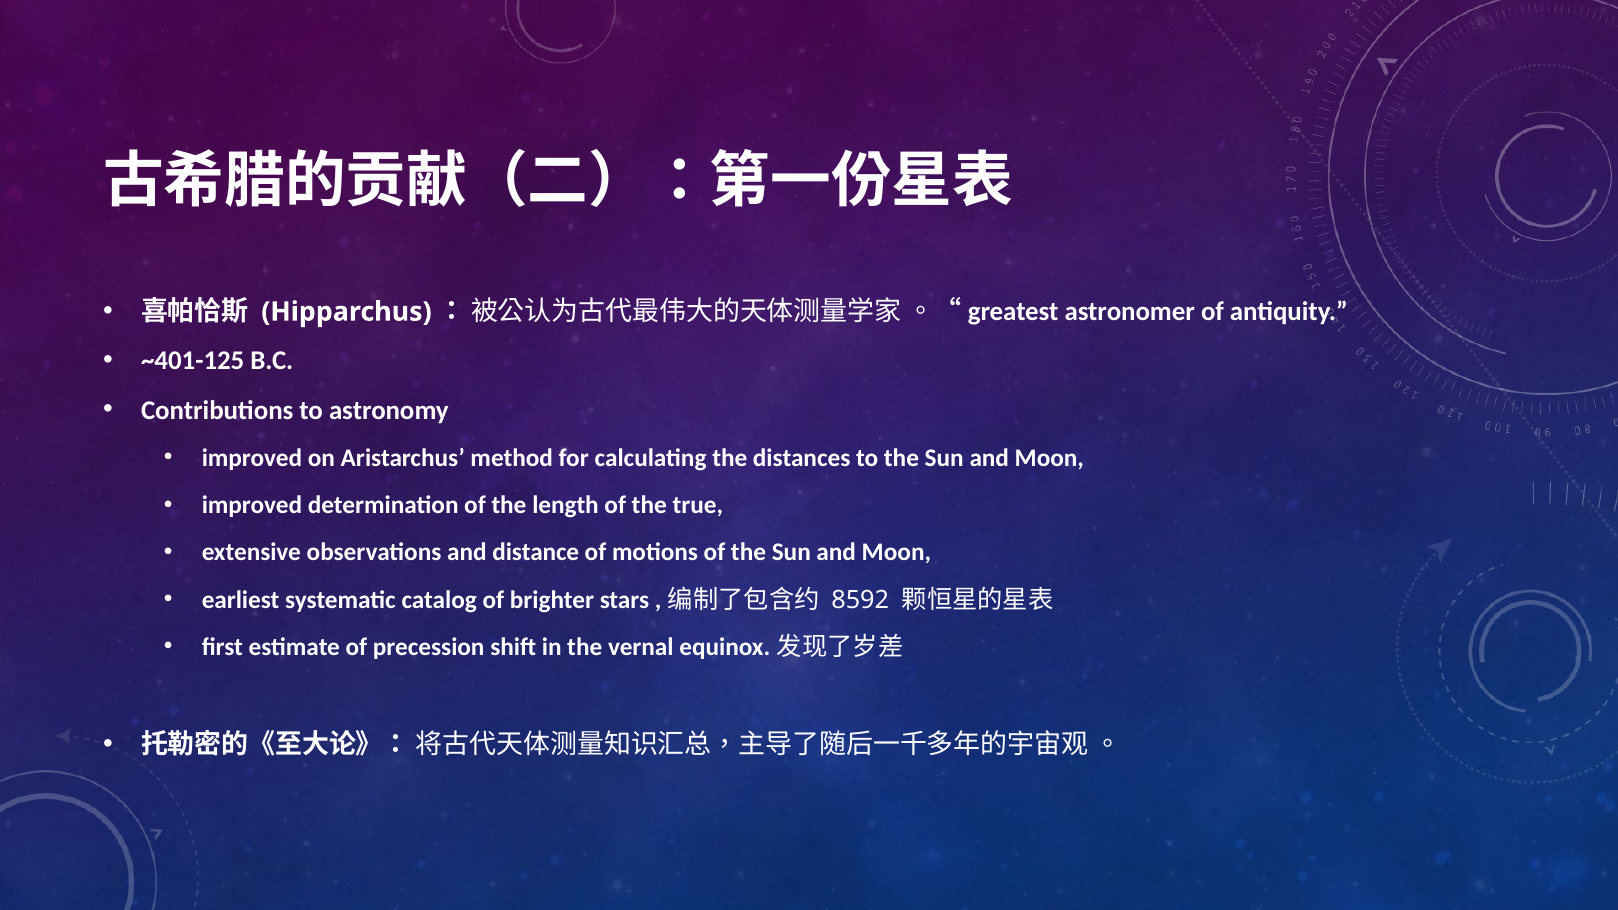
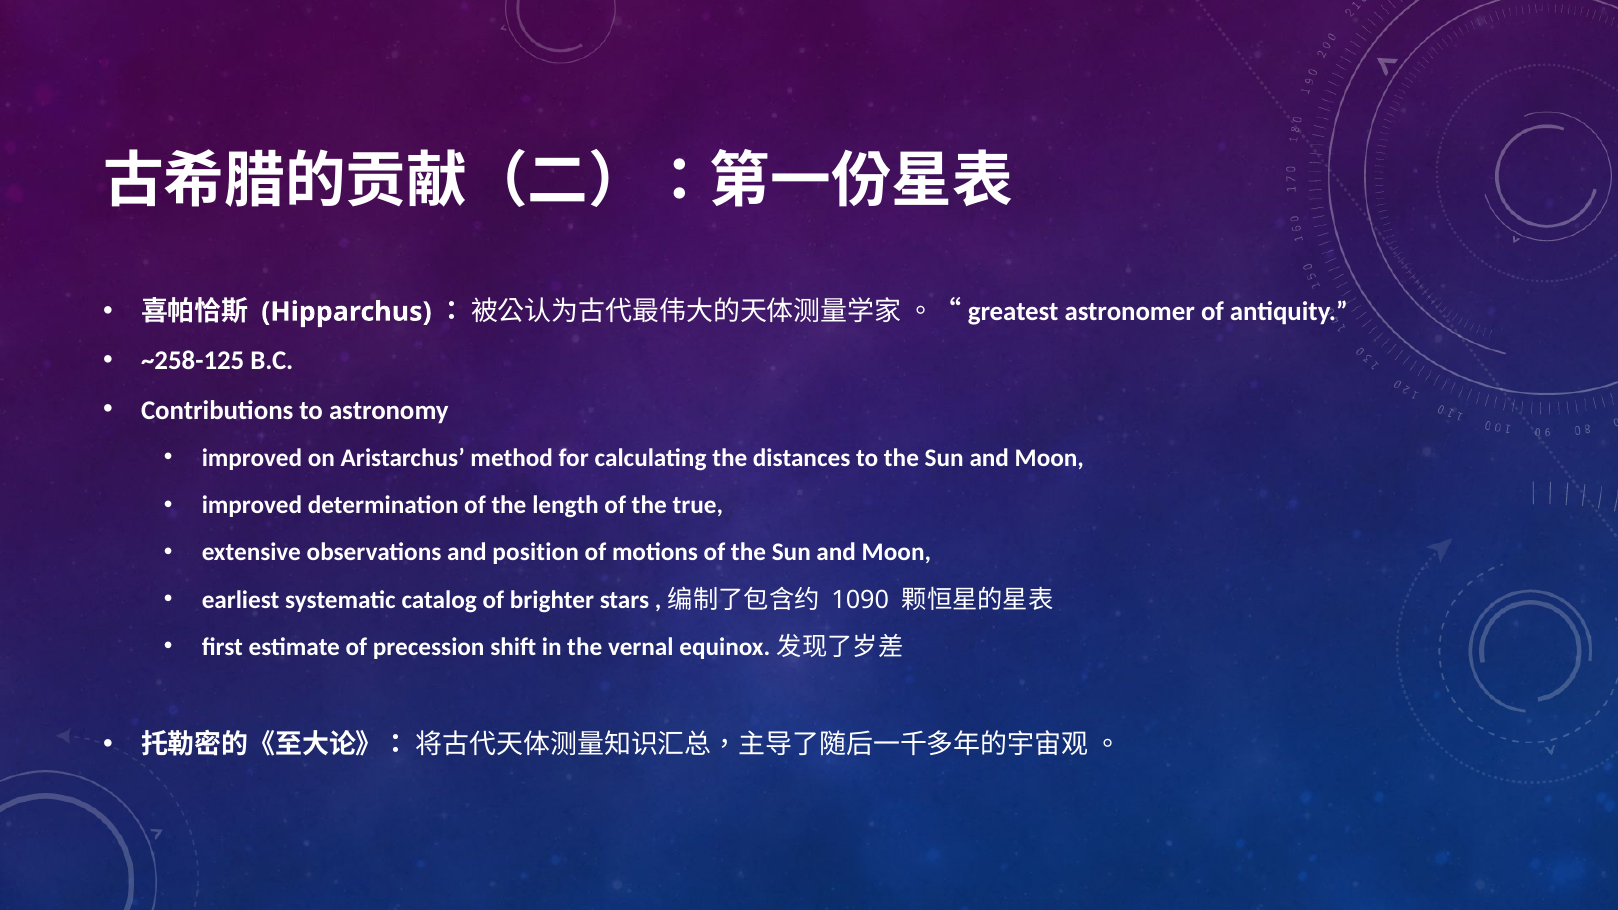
~401-125: ~401-125 -> ~258-125
distance: distance -> position
8592: 8592 -> 1090
